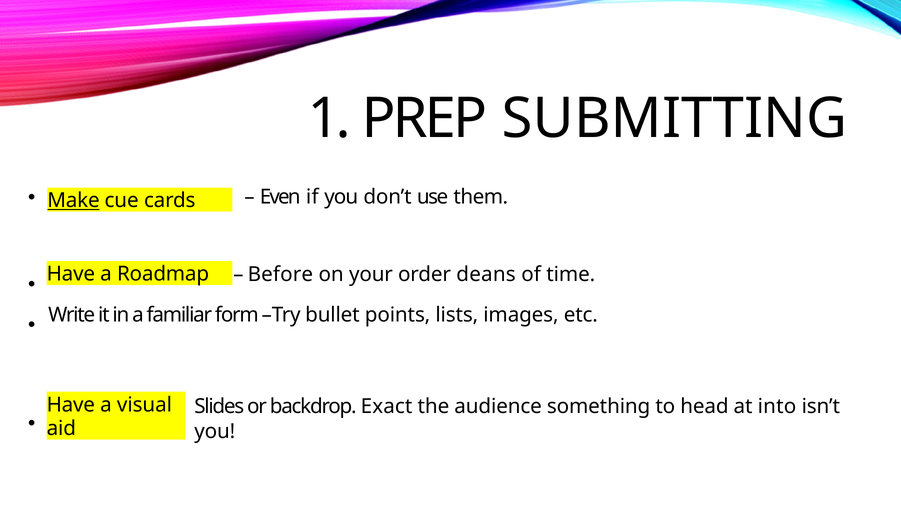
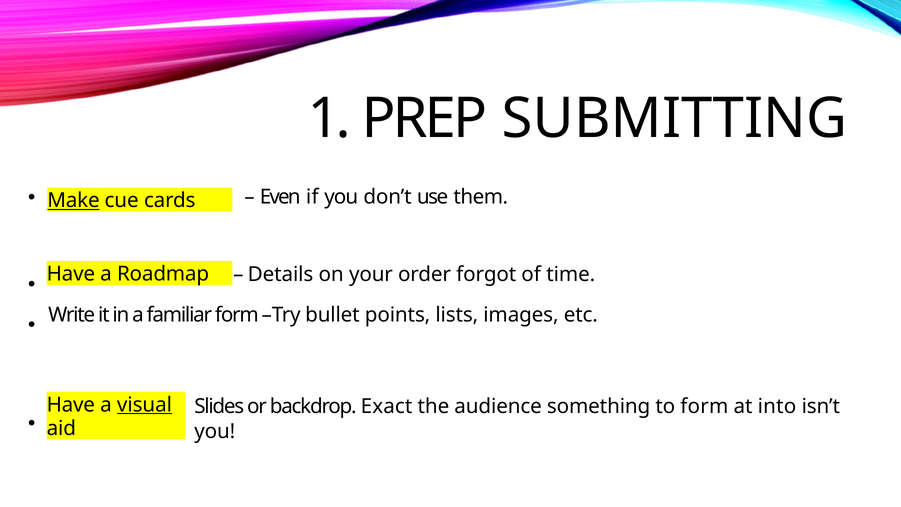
Before: Before -> Details
deans: deans -> forgot
visual underline: none -> present
to head: head -> form
